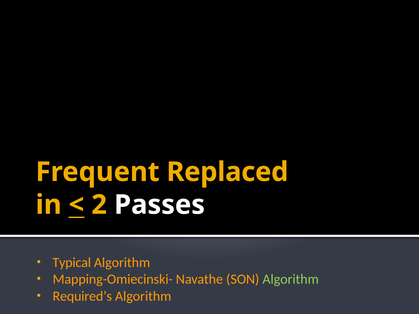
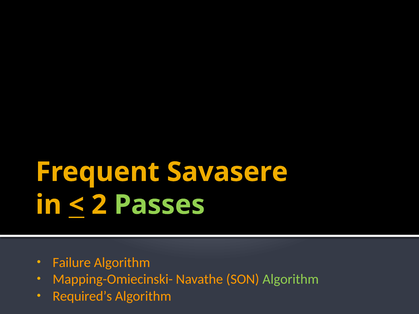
Replaced: Replaced -> Savasere
Passes colour: white -> light green
Typical: Typical -> Failure
